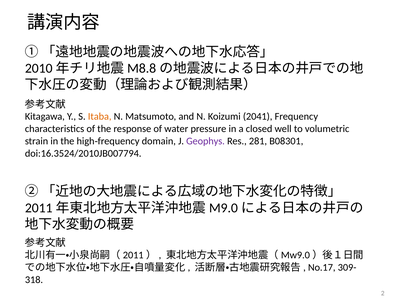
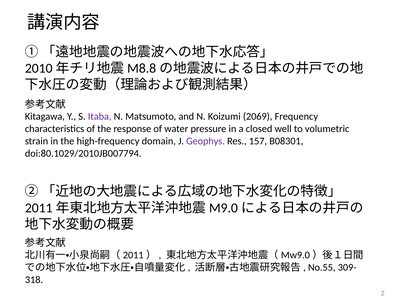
Itaba colour: orange -> purple
2041: 2041 -> 2069
281: 281 -> 157
doi:16.3524/2010JB007794: doi:16.3524/2010JB007794 -> doi:80.1029/2010JB007794
No.17: No.17 -> No.55
